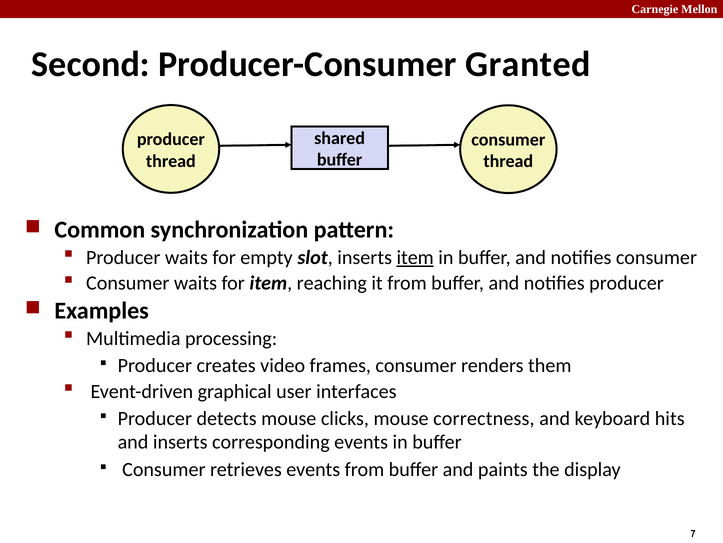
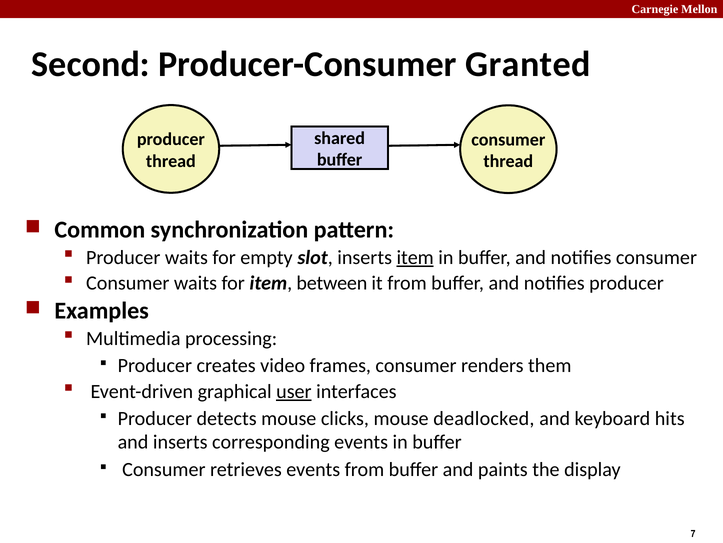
reaching: reaching -> between
user underline: none -> present
correctness: correctness -> deadlocked
